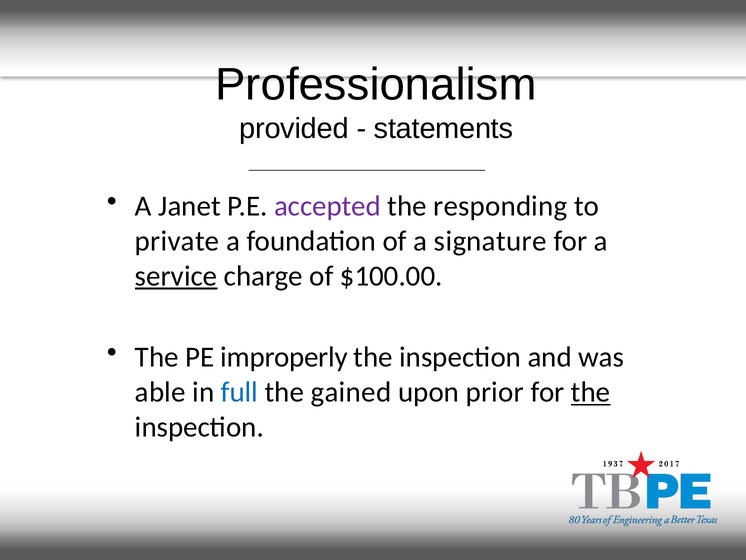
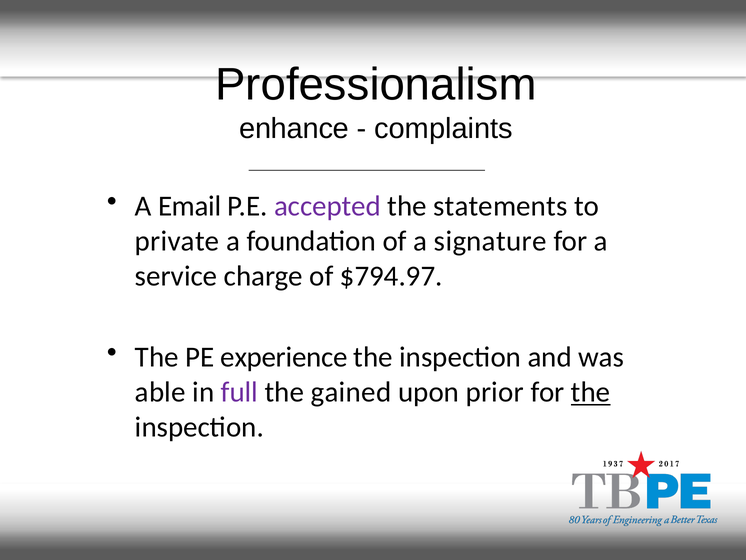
provided: provided -> enhance
statements: statements -> complaints
Janet: Janet -> Email
responding: responding -> statements
service underline: present -> none
$100.00: $100.00 -> $794.97
improperly: improperly -> experience
full colour: blue -> purple
